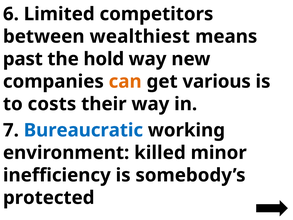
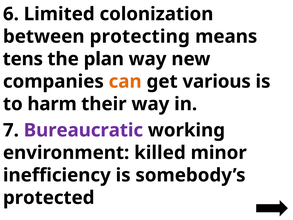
competitors: competitors -> colonization
wealthiest: wealthiest -> protecting
past: past -> tens
hold: hold -> plan
costs: costs -> harm
Bureaucratic colour: blue -> purple
